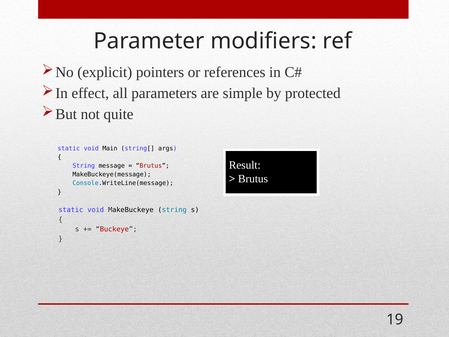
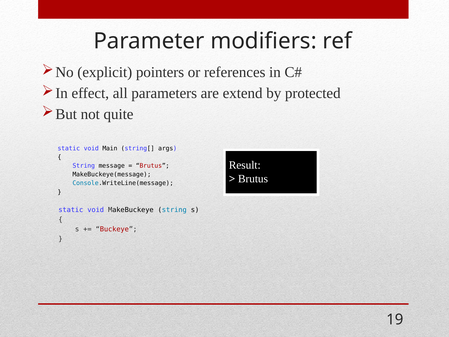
simple: simple -> extend
